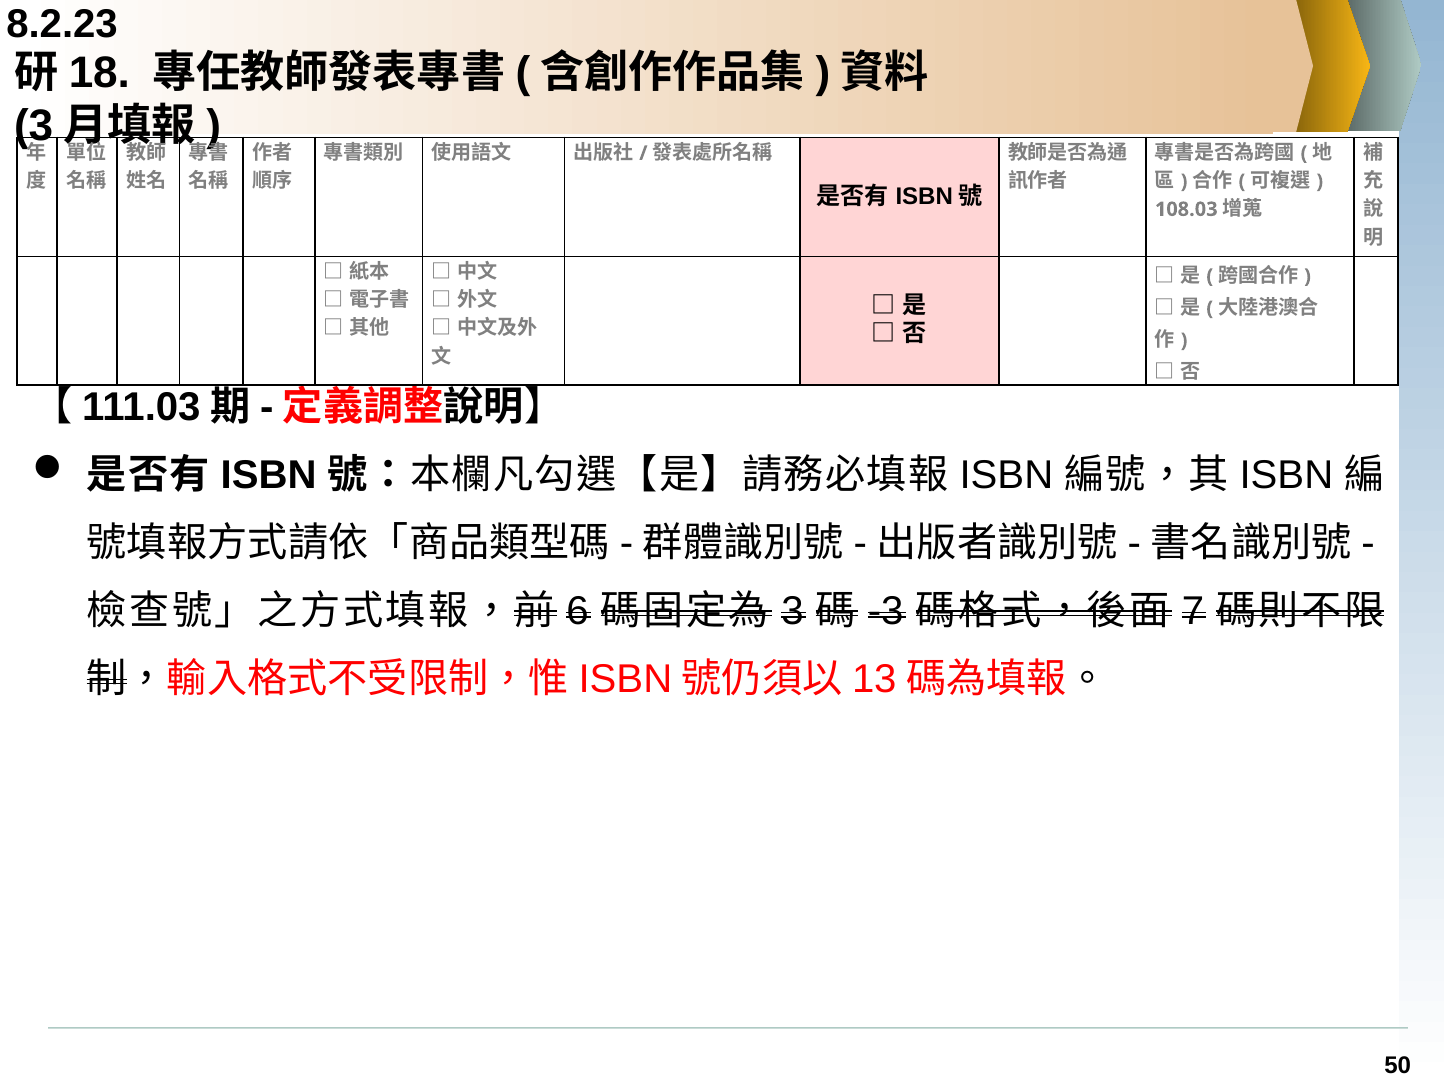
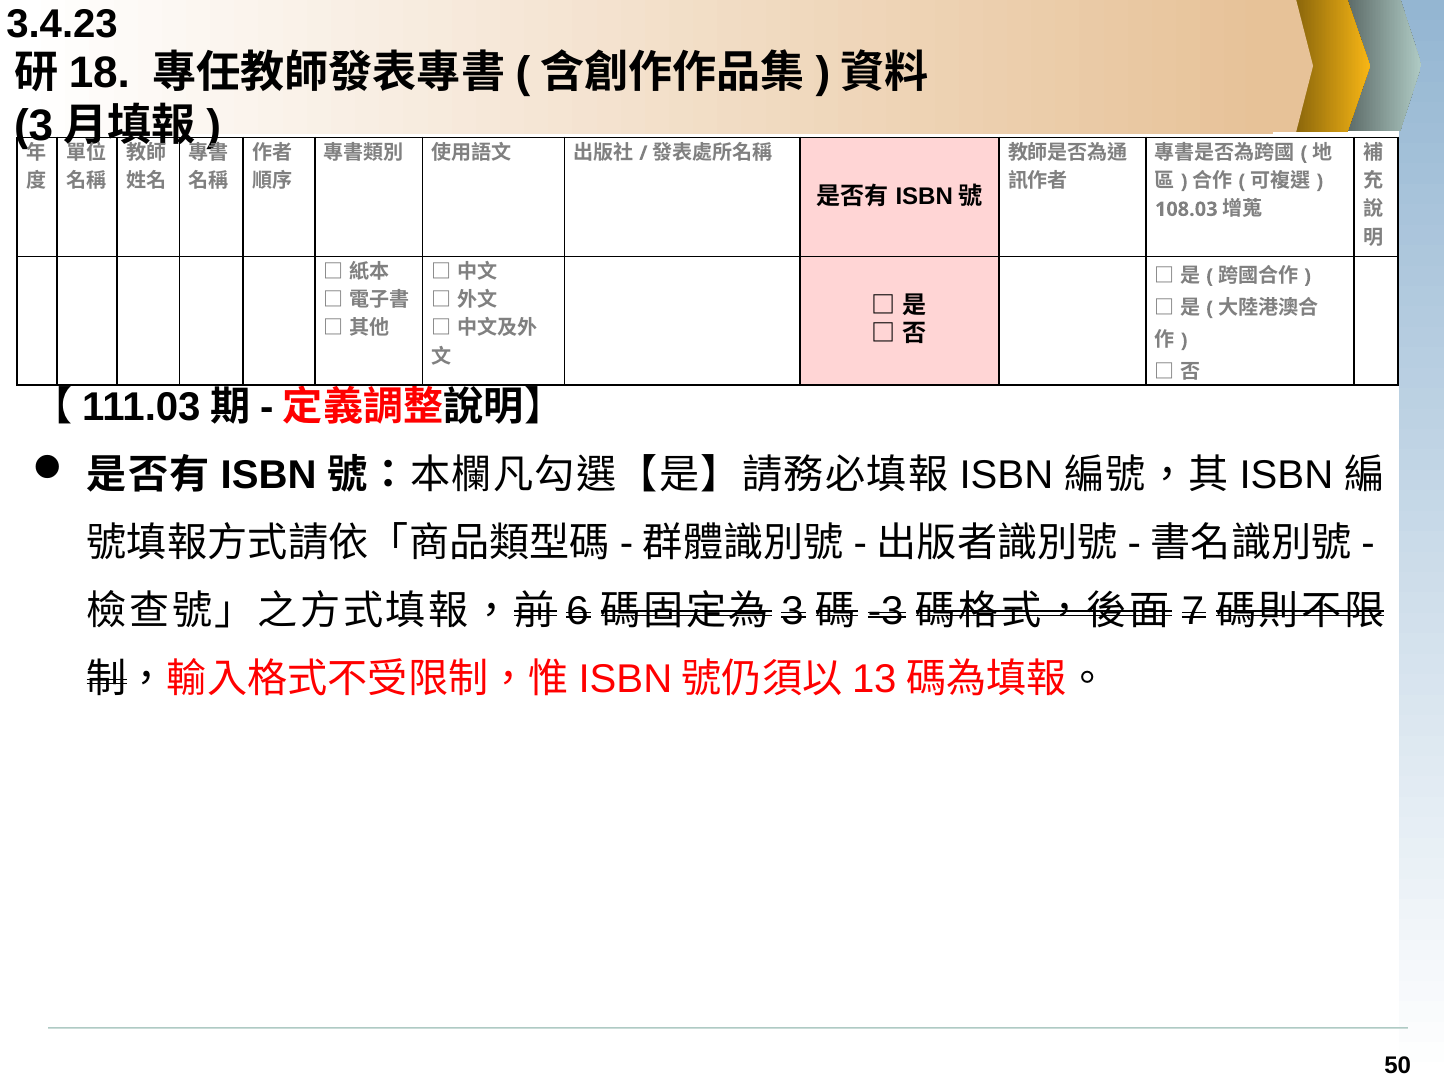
8.2.23: 8.2.23 -> 3.4.23
